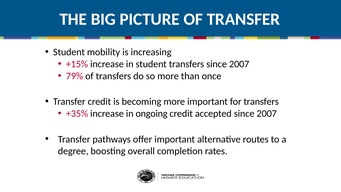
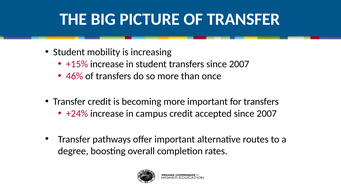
79%: 79% -> 46%
+35%: +35% -> +24%
ongoing: ongoing -> campus
